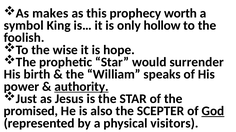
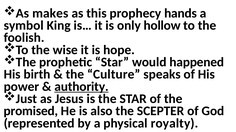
worth: worth -> hands
surrender: surrender -> happened
William: William -> Culture
God underline: present -> none
visitors: visitors -> royalty
